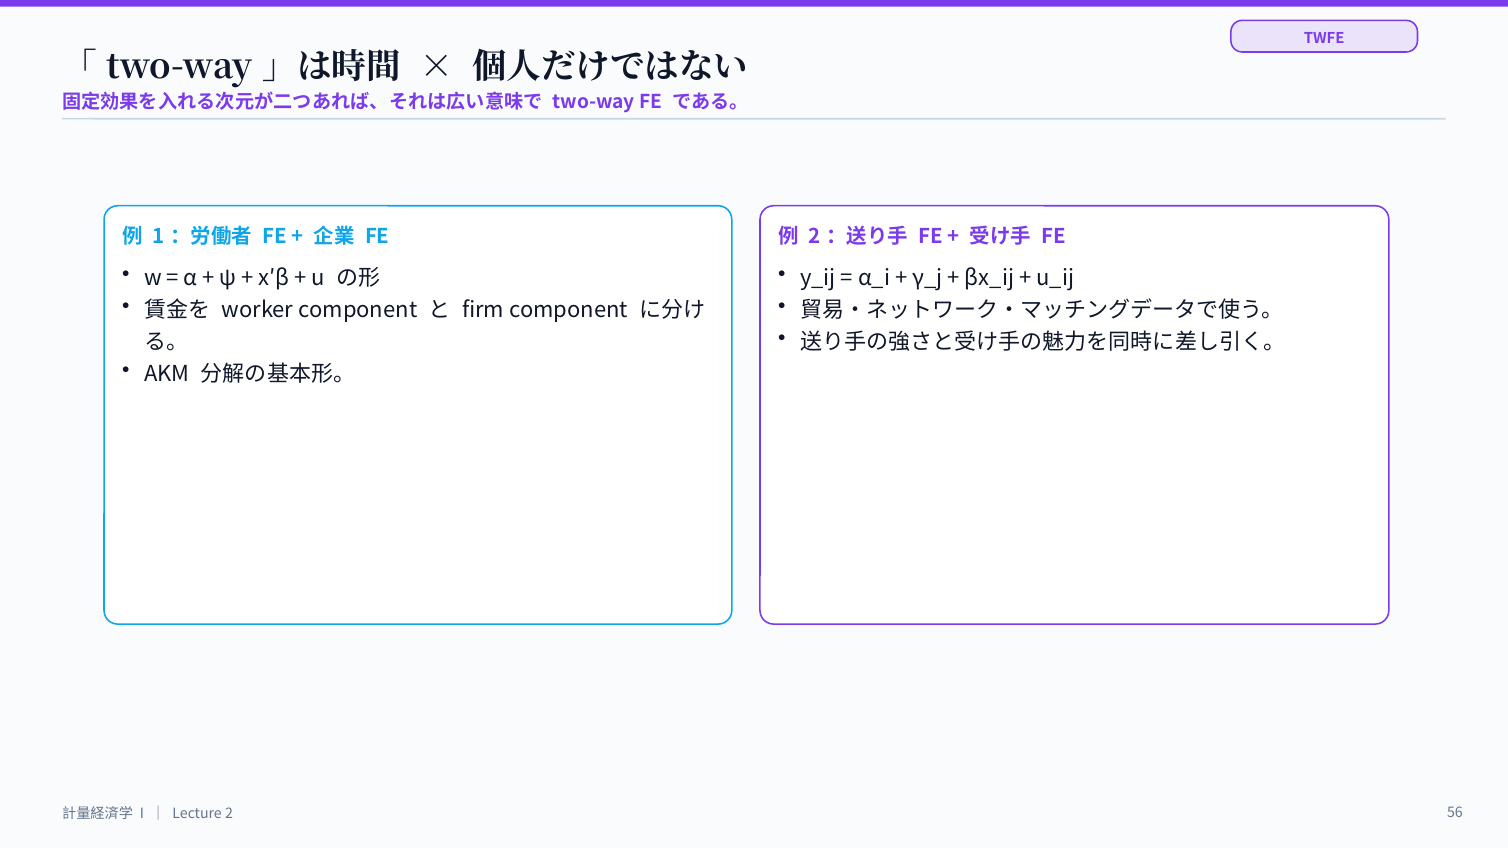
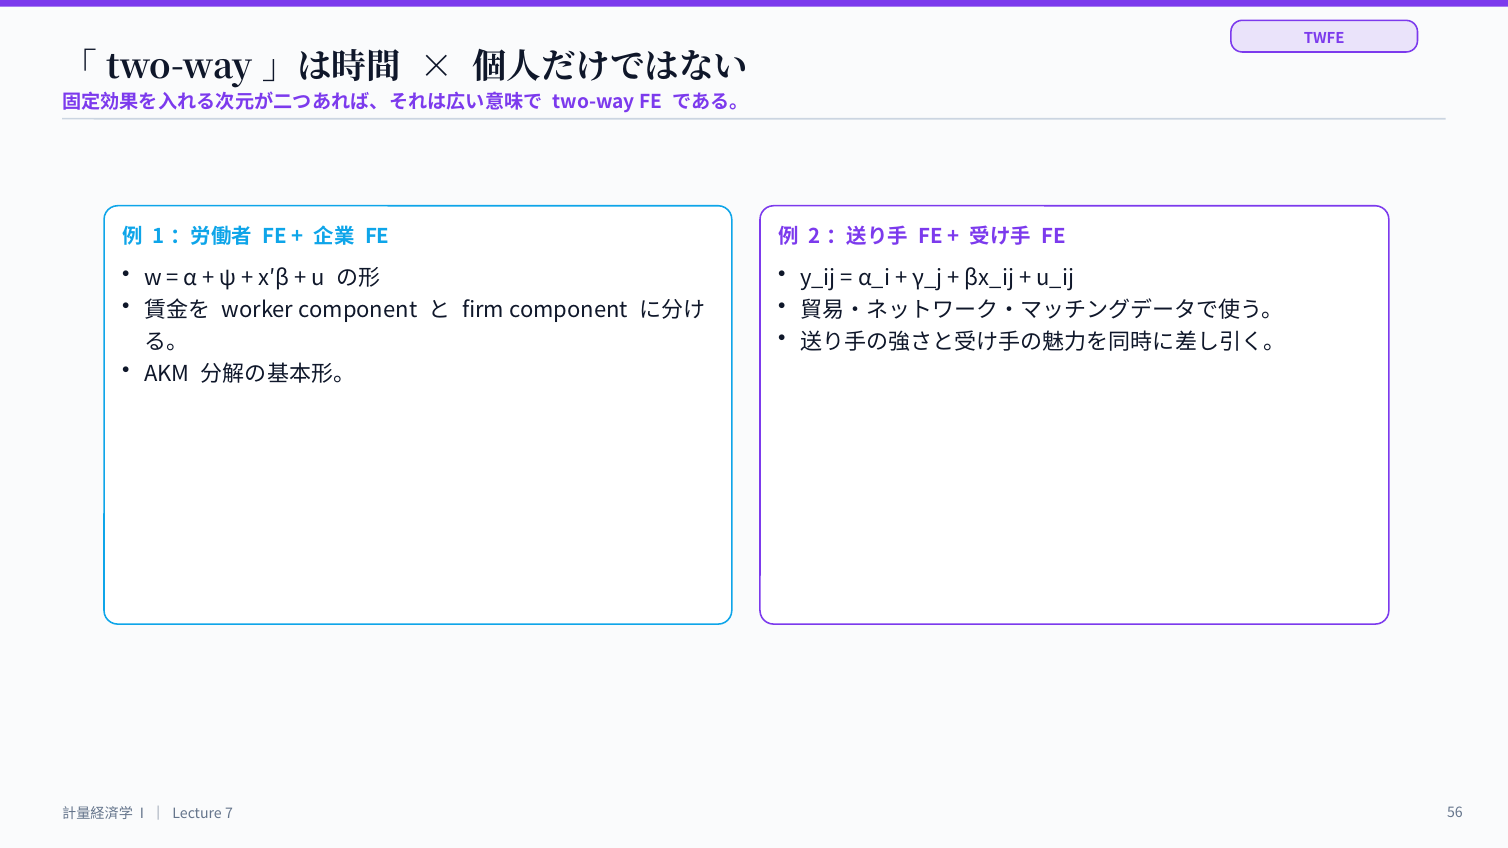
Lecture 2: 2 -> 7
